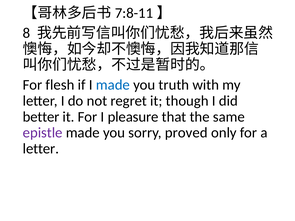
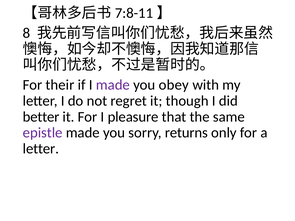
flesh: flesh -> their
made at (113, 85) colour: blue -> purple
truth: truth -> obey
proved: proved -> returns
